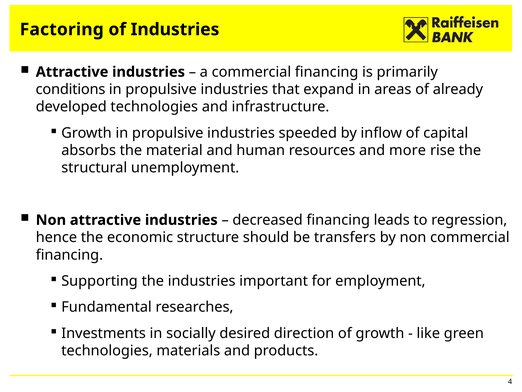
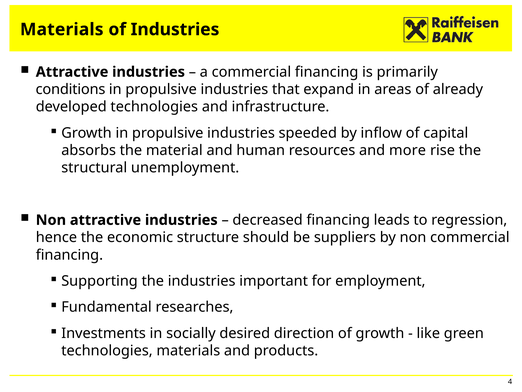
Factoring at (62, 29): Factoring -> Materials
transfers: transfers -> suppliers
